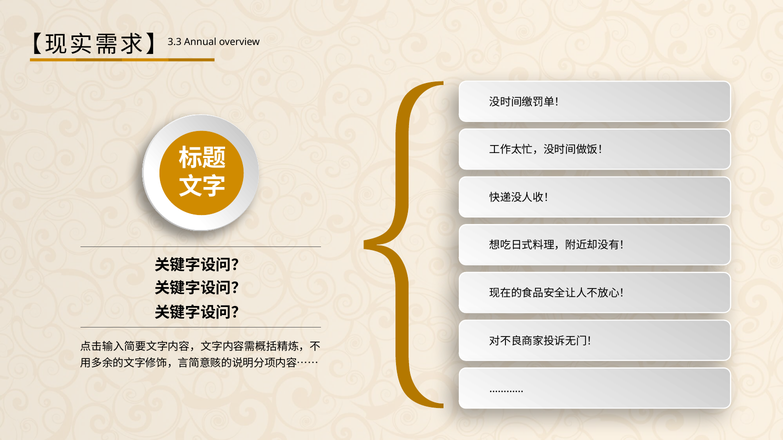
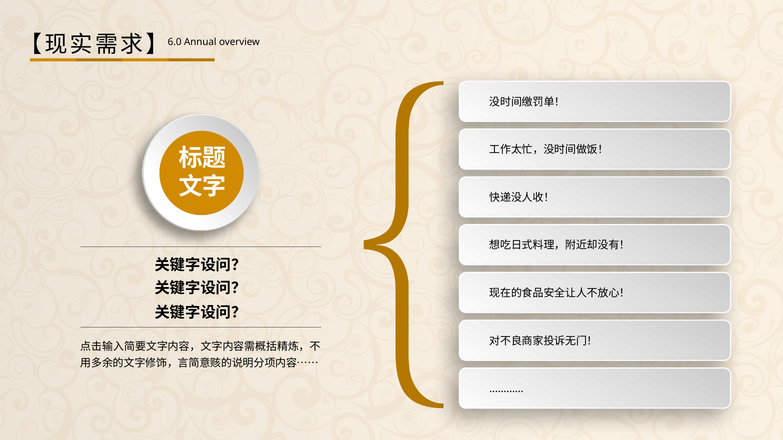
3.3: 3.3 -> 6.0
